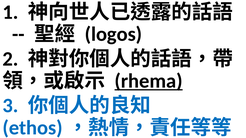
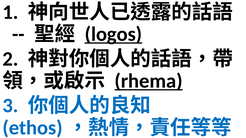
logos underline: none -> present
